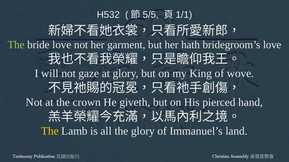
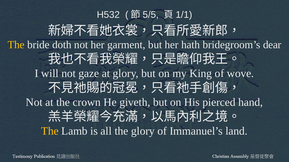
The at (16, 45) colour: light green -> yellow
bride love: love -> doth
bridegroom’s love: love -> dear
